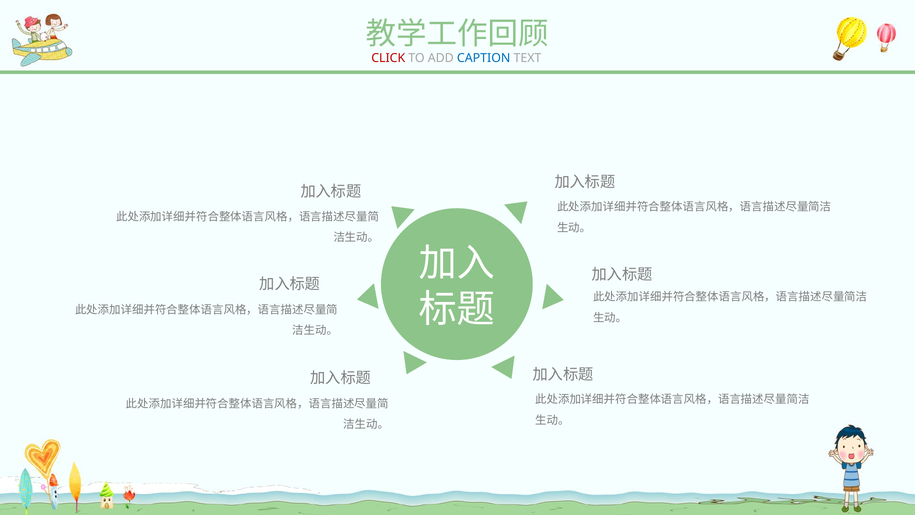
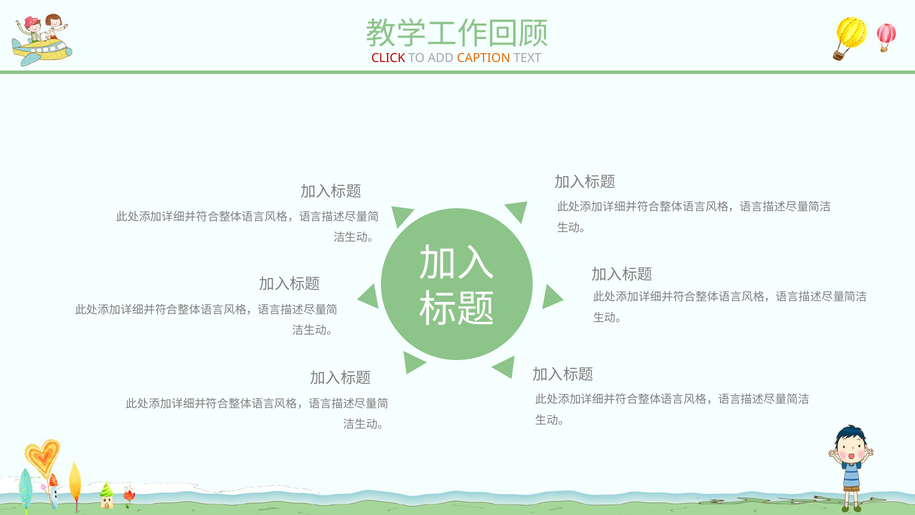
CAPTION colour: blue -> orange
